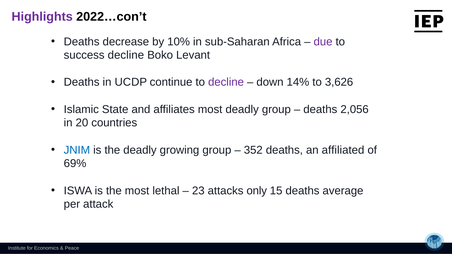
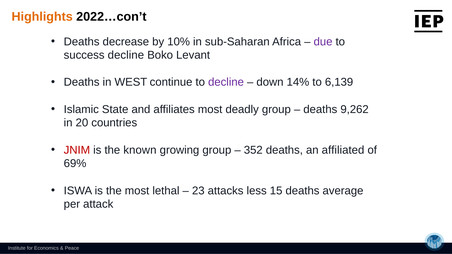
Highlights colour: purple -> orange
UCDP: UCDP -> WEST
3,626: 3,626 -> 6,139
2,056: 2,056 -> 9,262
JNIM colour: blue -> red
the deadly: deadly -> known
only: only -> less
